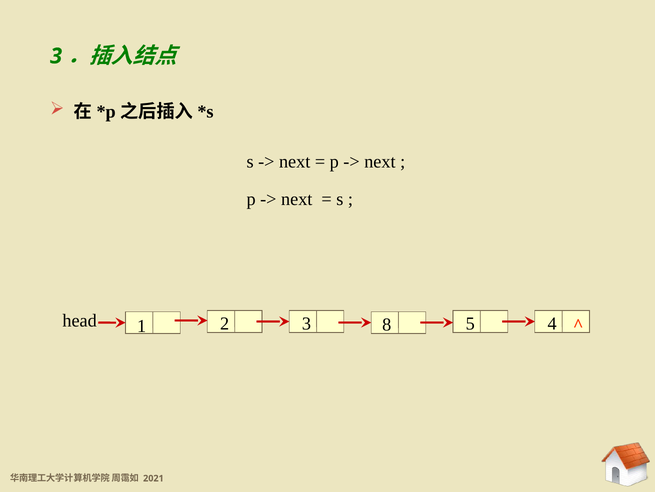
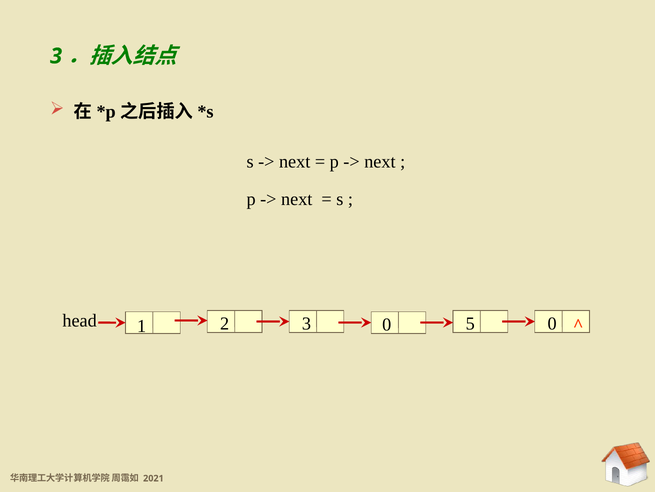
3 8: 8 -> 0
5 4: 4 -> 0
